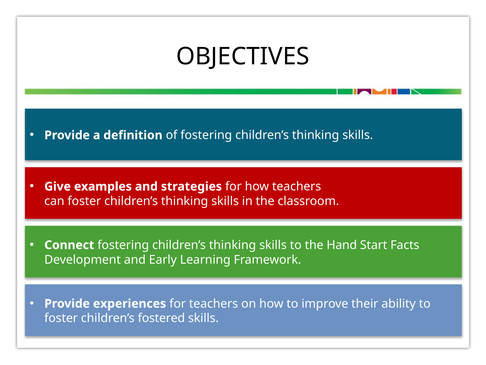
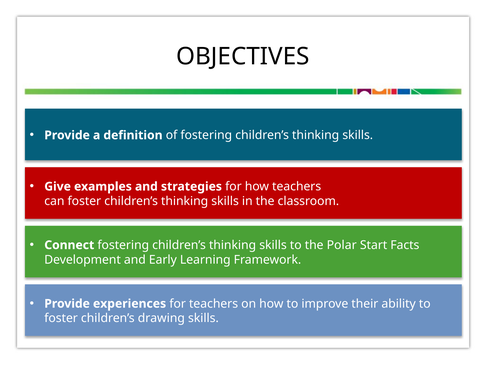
Hand: Hand -> Polar
fostered: fostered -> drawing
